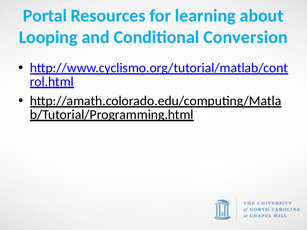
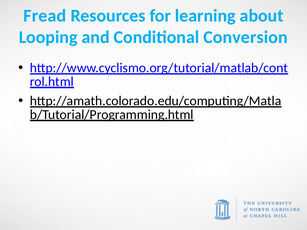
Portal: Portal -> Fread
